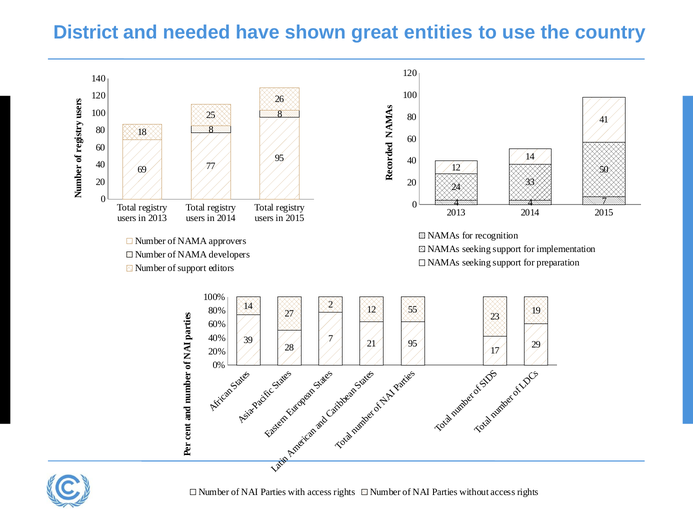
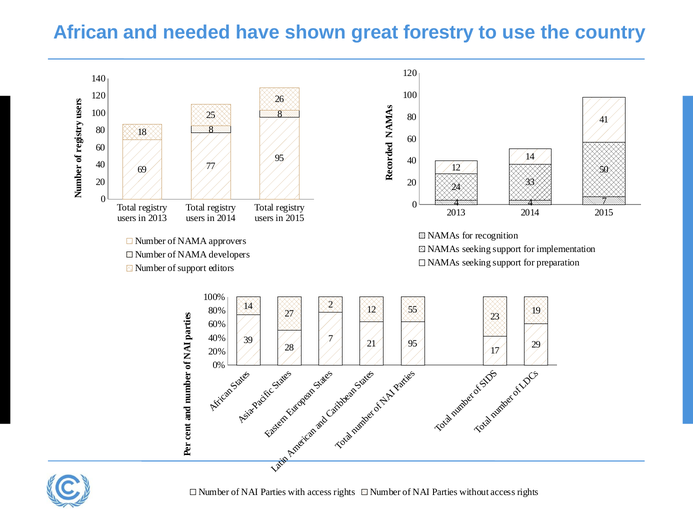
District: District -> African
entities: entities -> forestry
